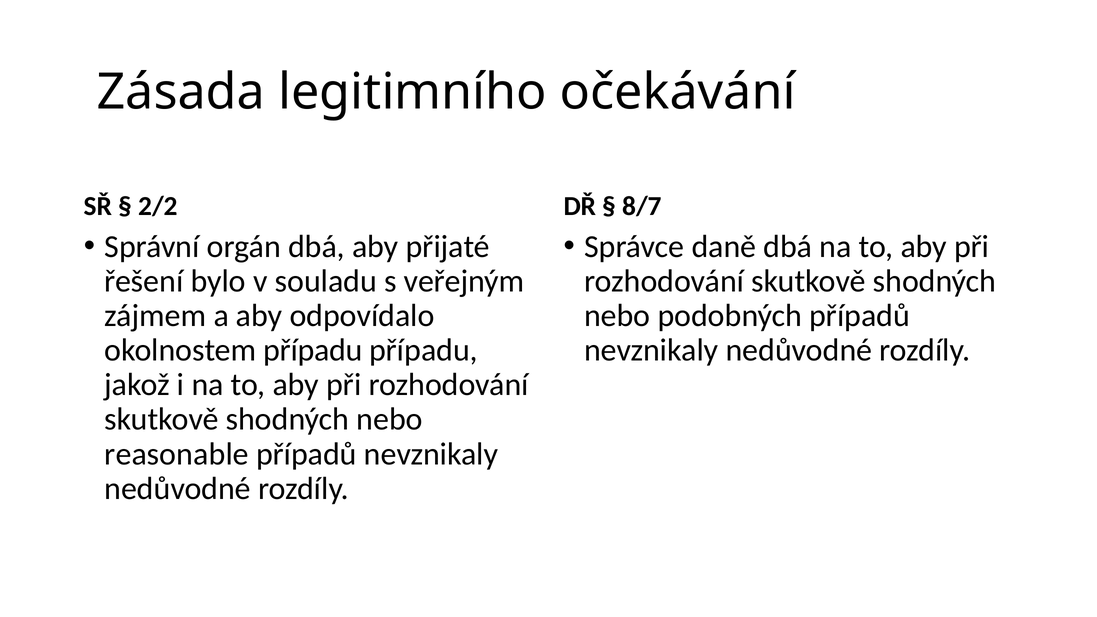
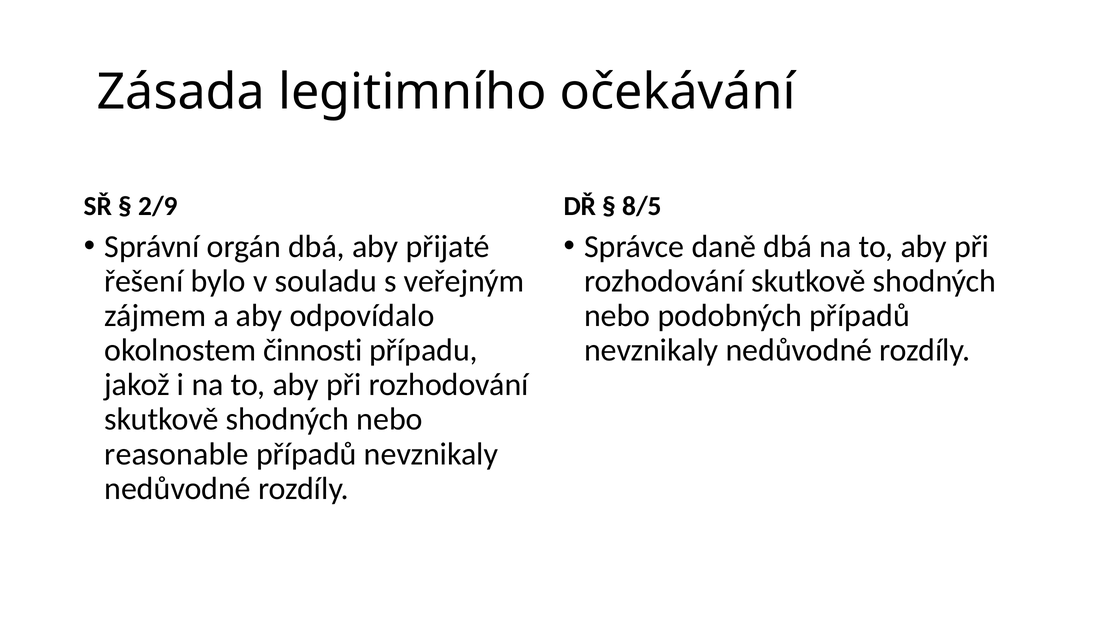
2/2: 2/2 -> 2/9
8/7: 8/7 -> 8/5
okolnostem případu: případu -> činnosti
